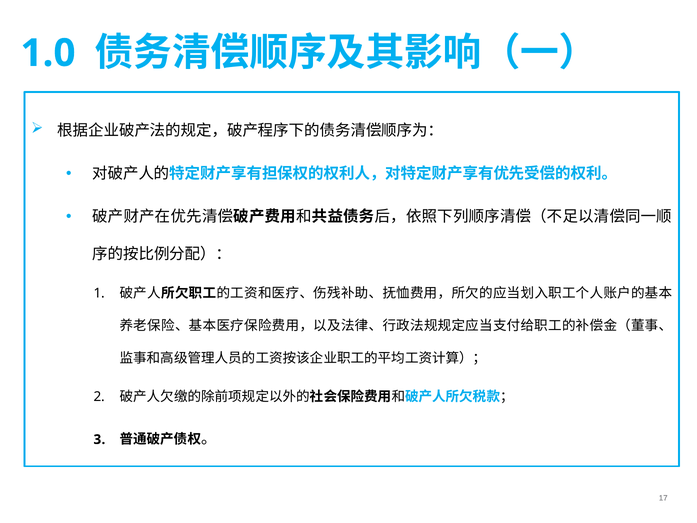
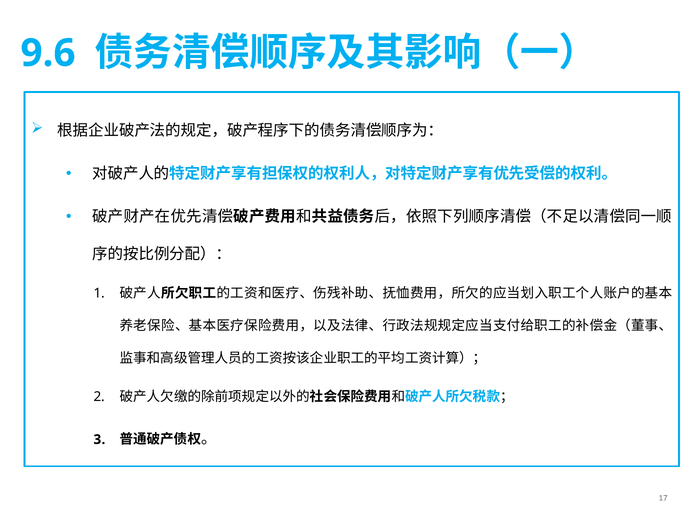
1.0: 1.0 -> 9.6
